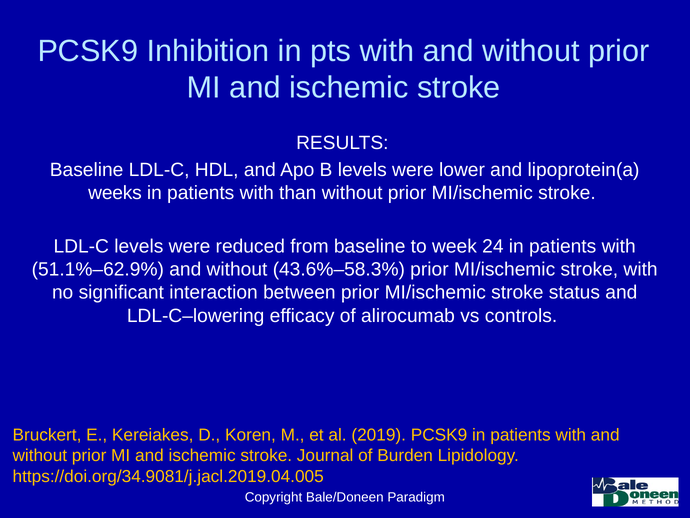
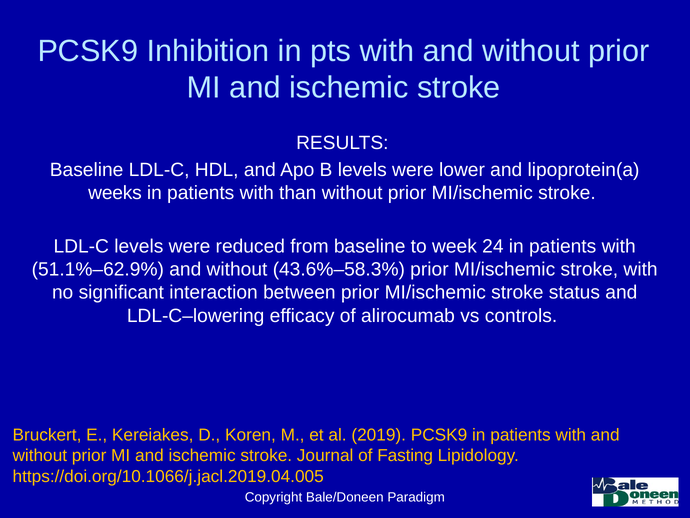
Burden: Burden -> Fasting
https://doi.org/34.9081/j.jacl.2019.04.005: https://doi.org/34.9081/j.jacl.2019.04.005 -> https://doi.org/10.1066/j.jacl.2019.04.005
